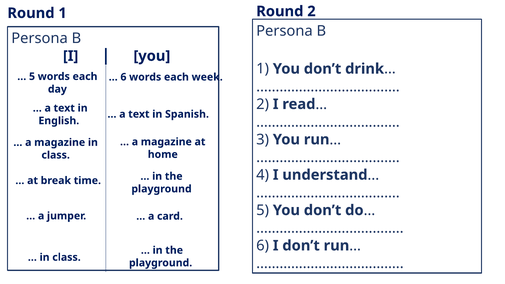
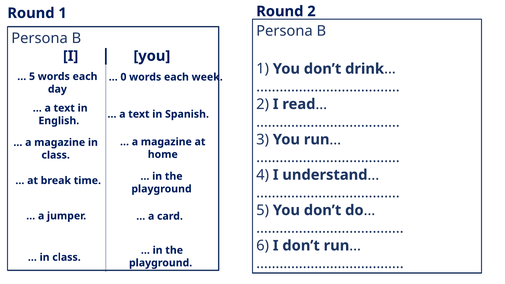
6 at (123, 77): 6 -> 0
